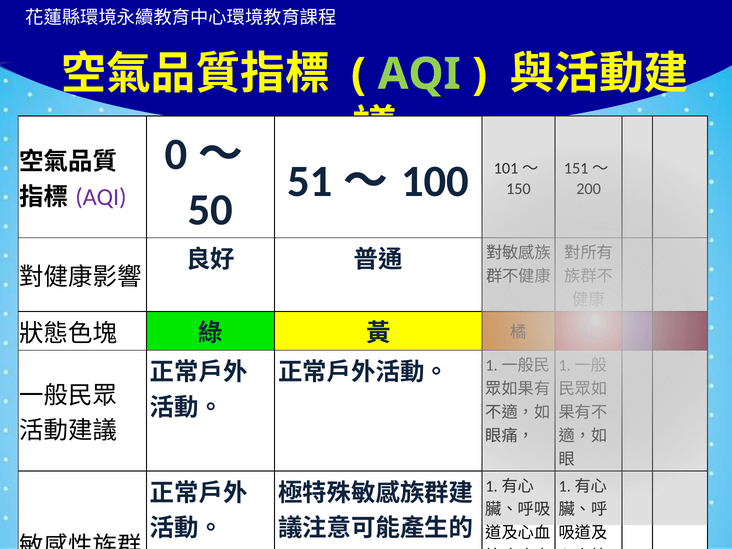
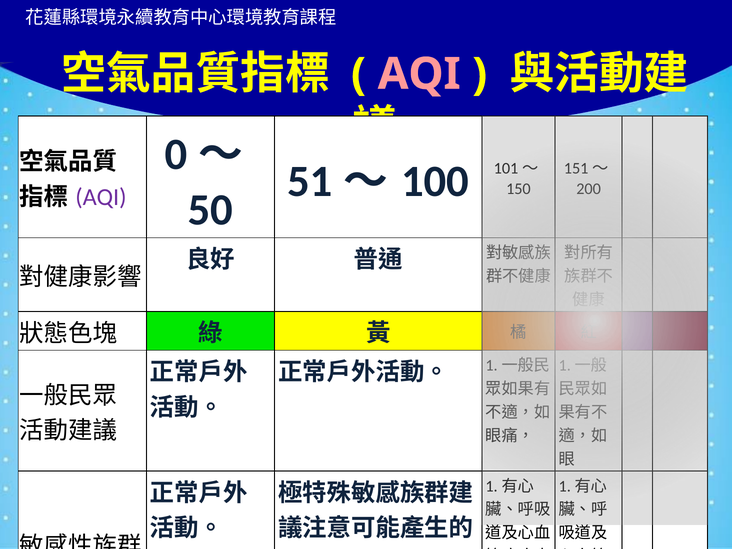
AQI at (419, 74) colour: light green -> pink
